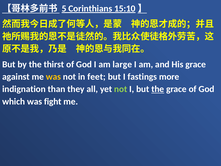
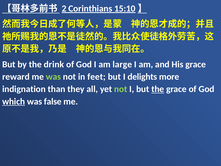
5: 5 -> 2
thirst: thirst -> drink
against: against -> reward
was at (53, 77) colour: yellow -> light green
fastings: fastings -> delights
which underline: none -> present
fight: fight -> false
